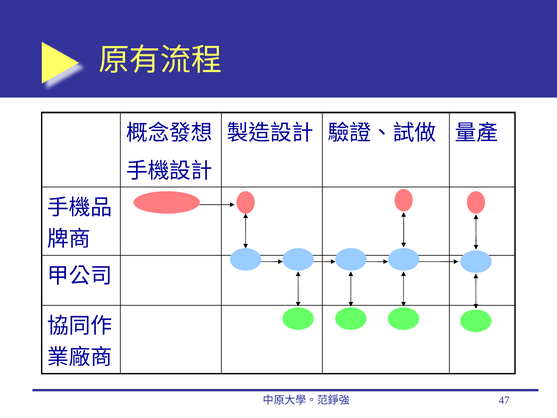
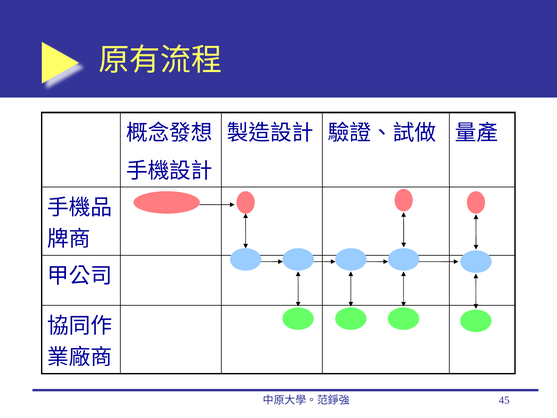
47: 47 -> 45
